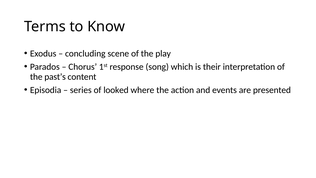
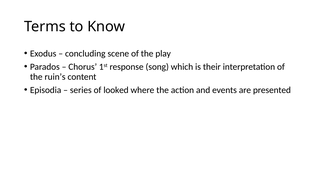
past’s: past’s -> ruin’s
